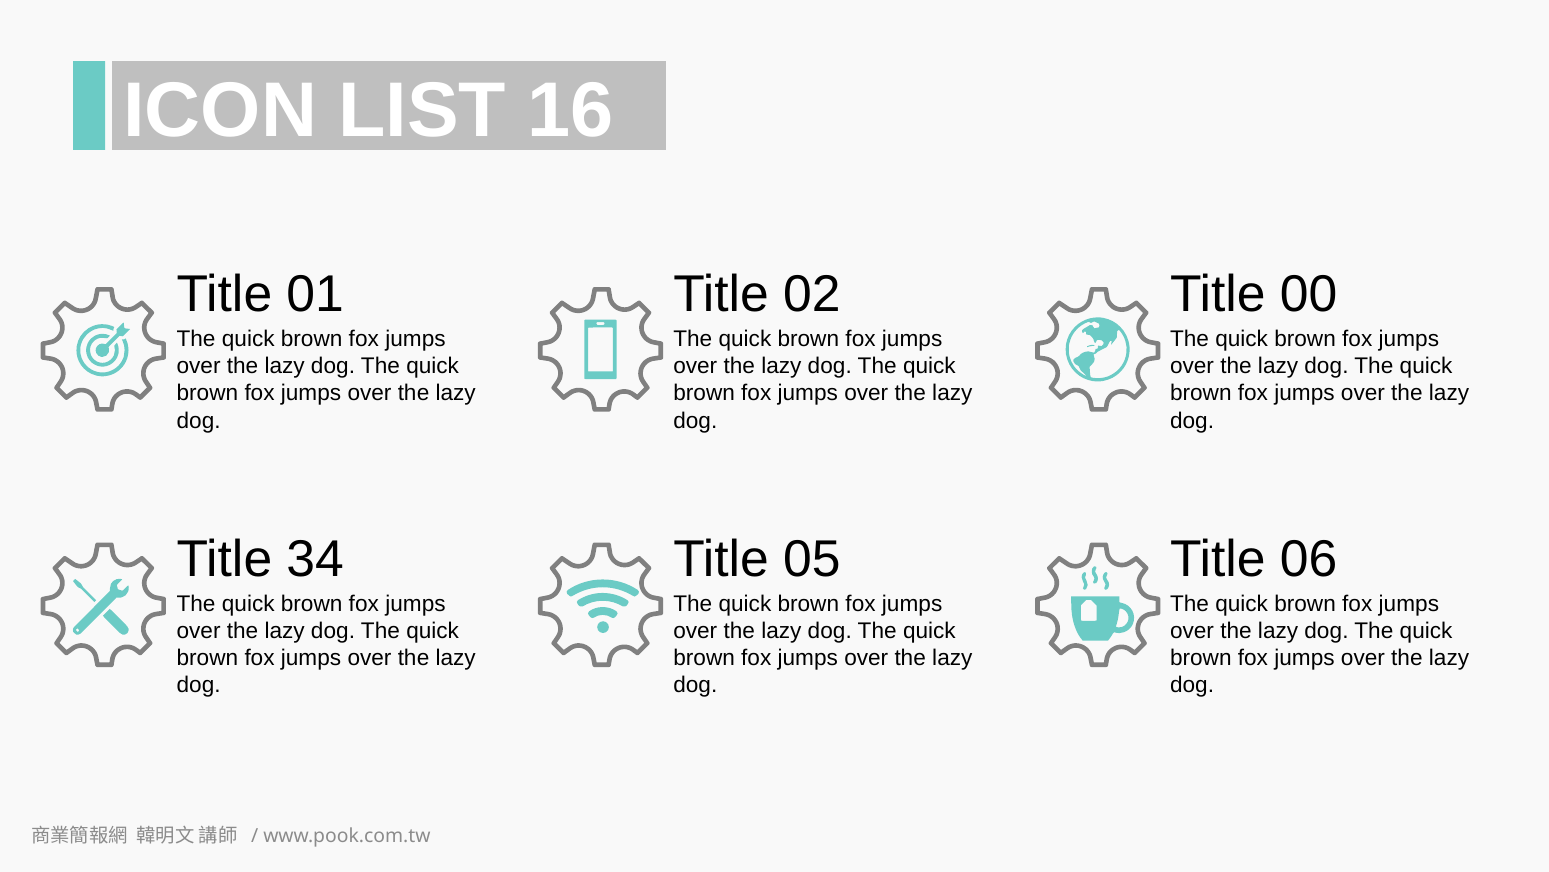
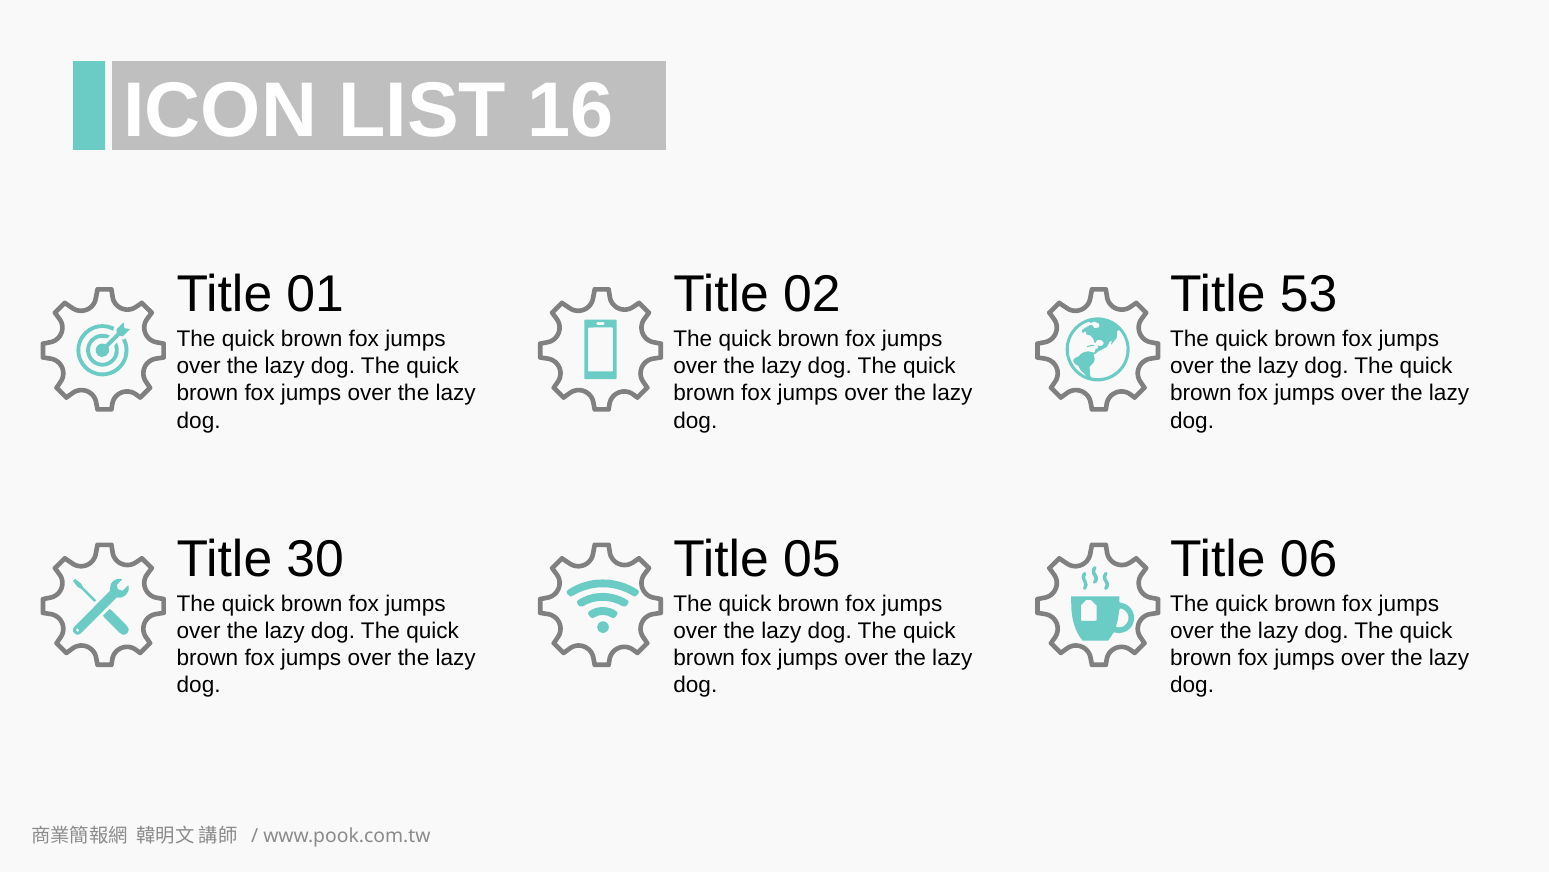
00: 00 -> 53
34: 34 -> 30
